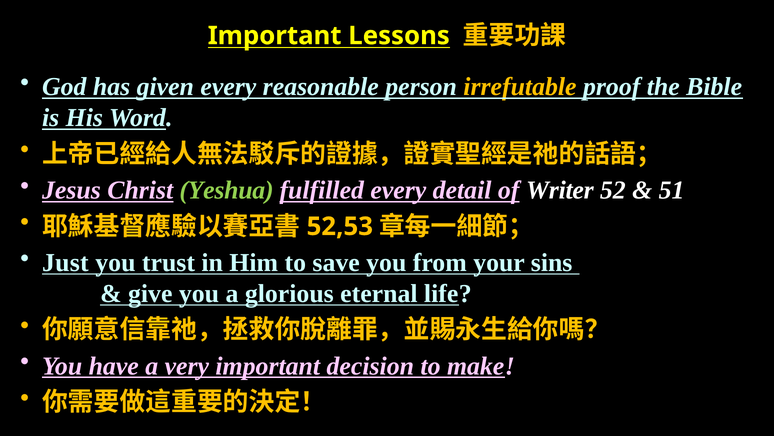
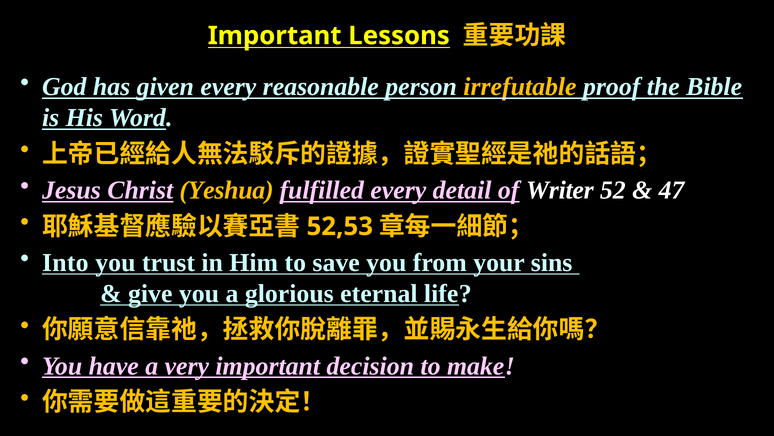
Yeshua colour: light green -> yellow
51: 51 -> 47
Just: Just -> Into
